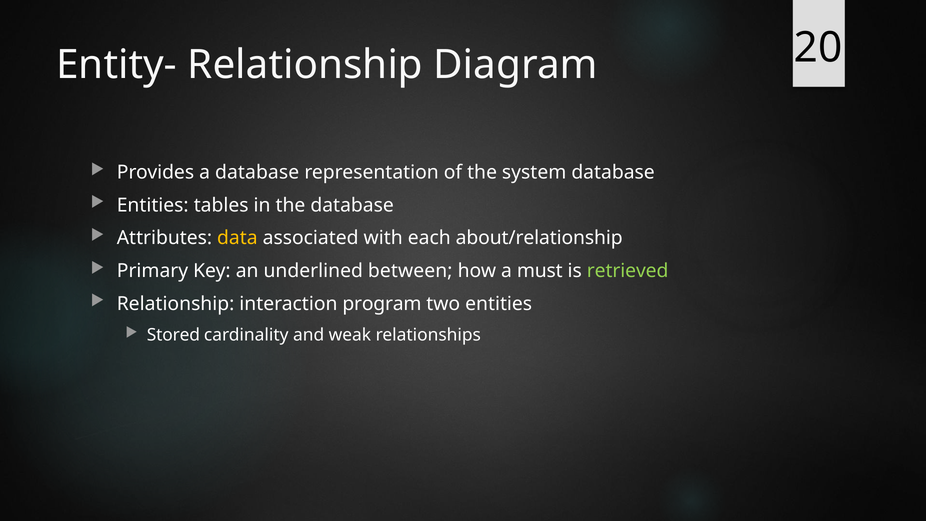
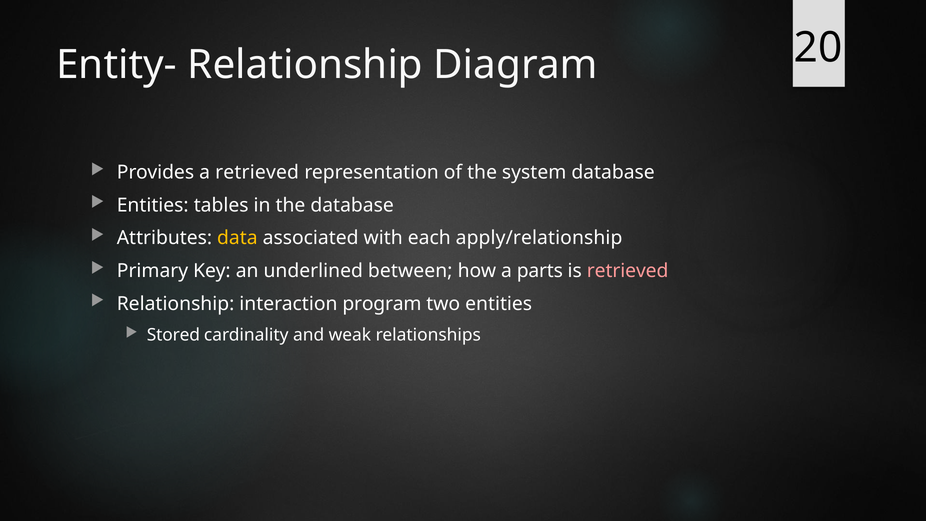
a database: database -> retrieved
about/relationship: about/relationship -> apply/relationship
must: must -> parts
retrieved at (628, 271) colour: light green -> pink
